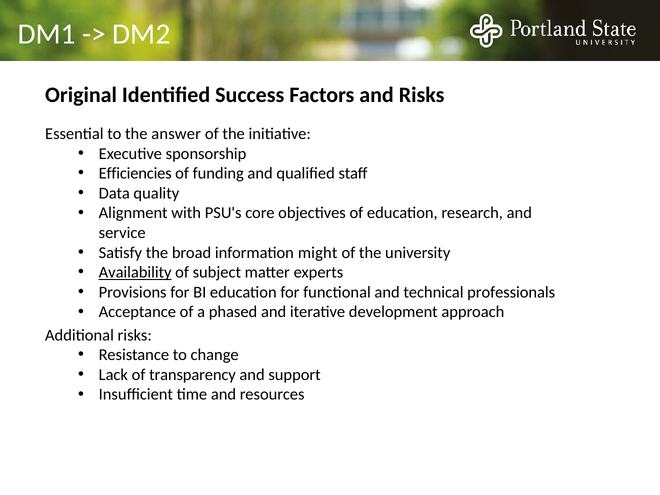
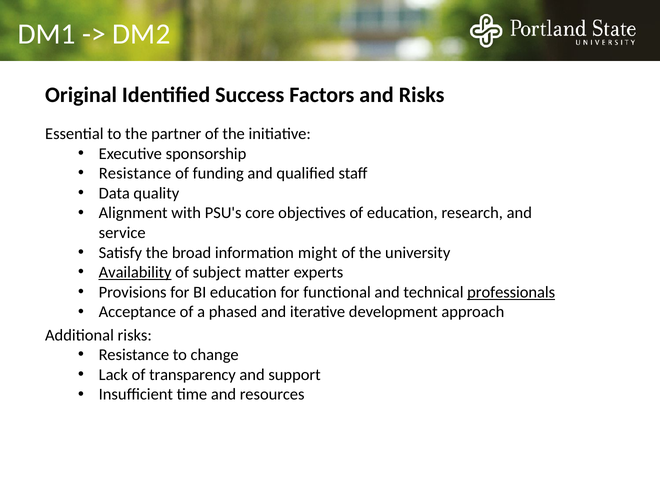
answer: answer -> partner
Efficiencies at (135, 173): Efficiencies -> Resistance
professionals underline: none -> present
